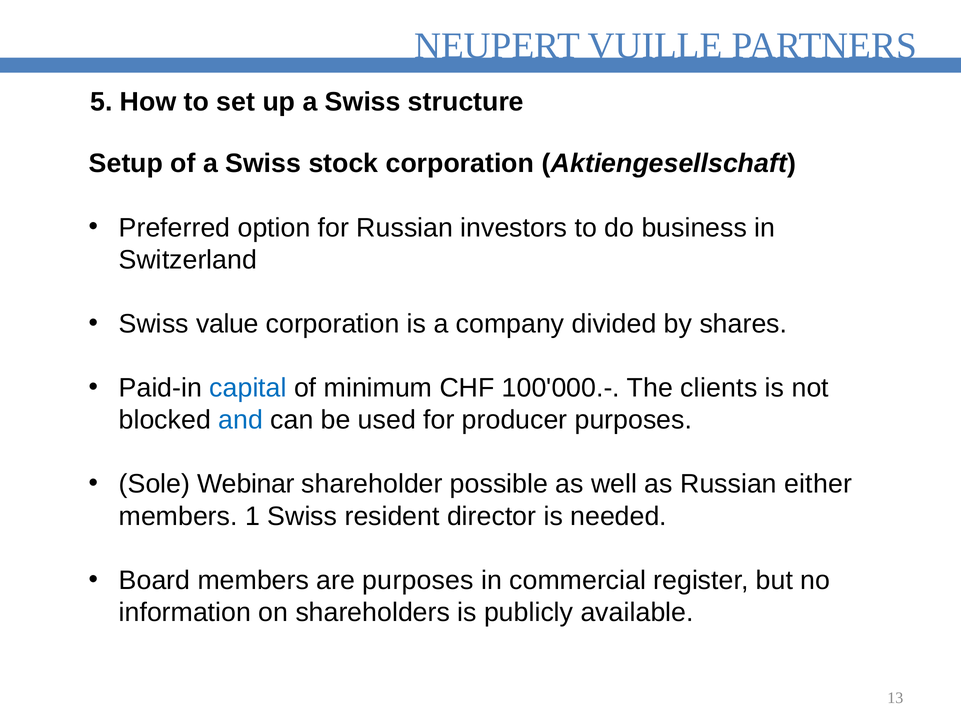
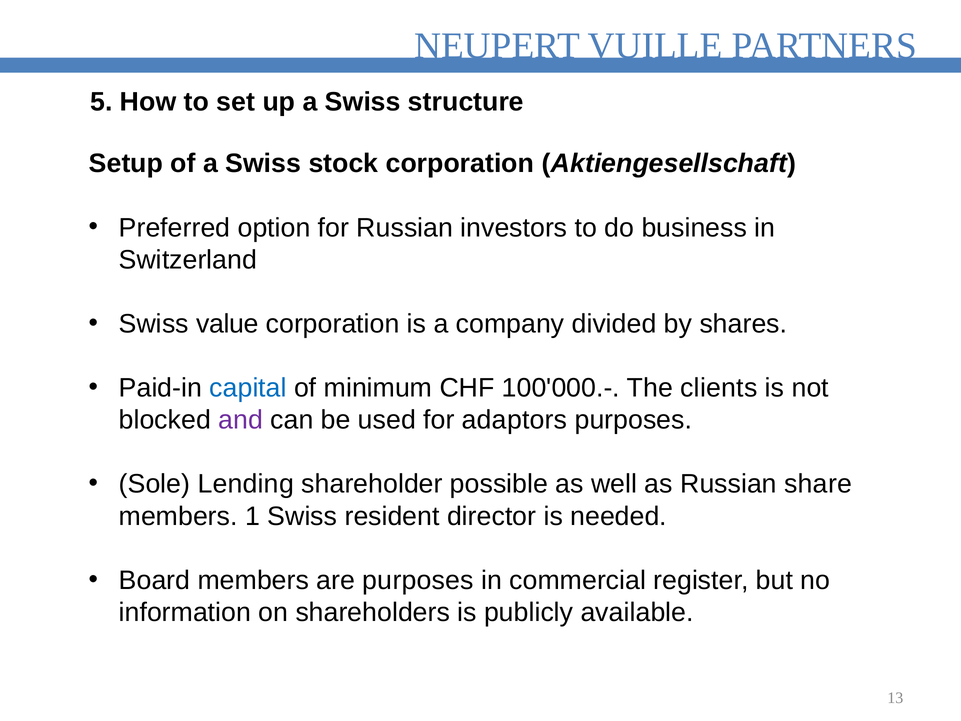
and colour: blue -> purple
producer: producer -> adaptors
Webinar: Webinar -> Lending
either: either -> share
